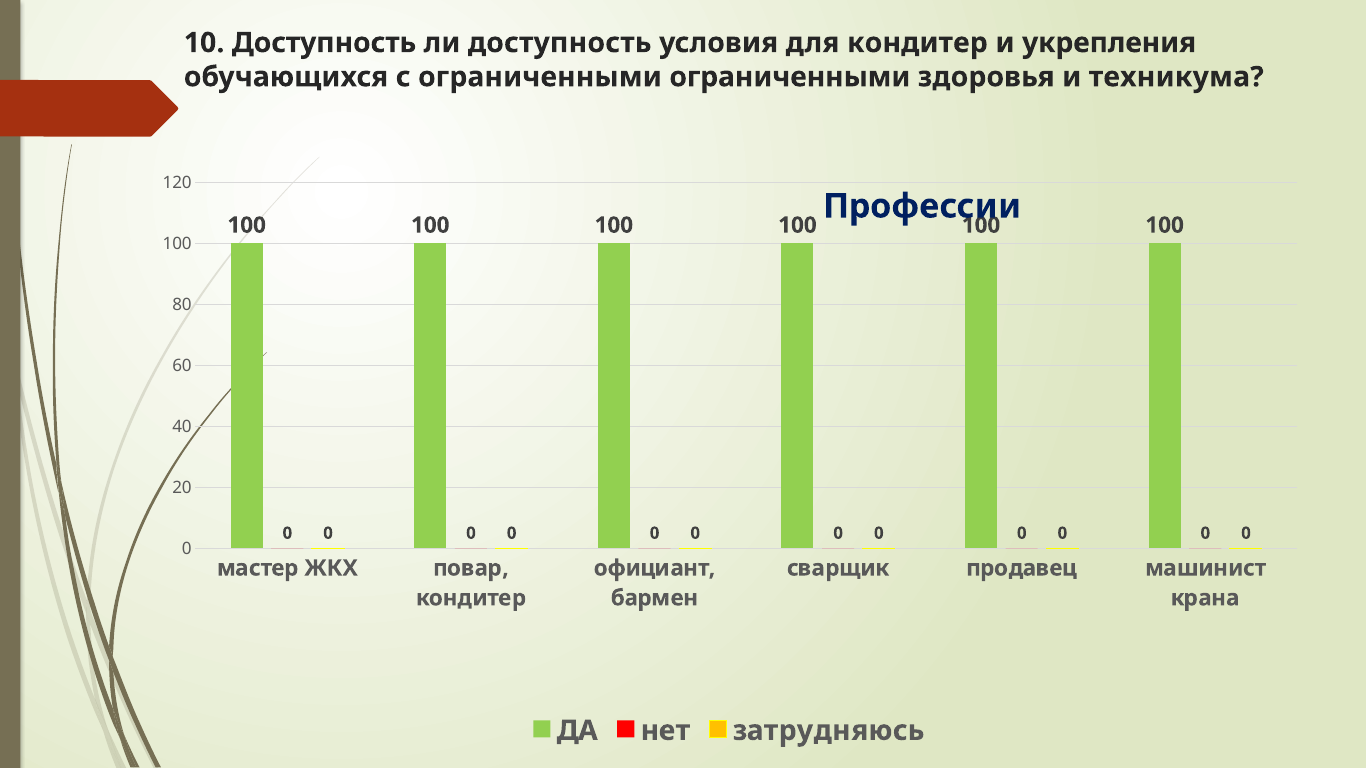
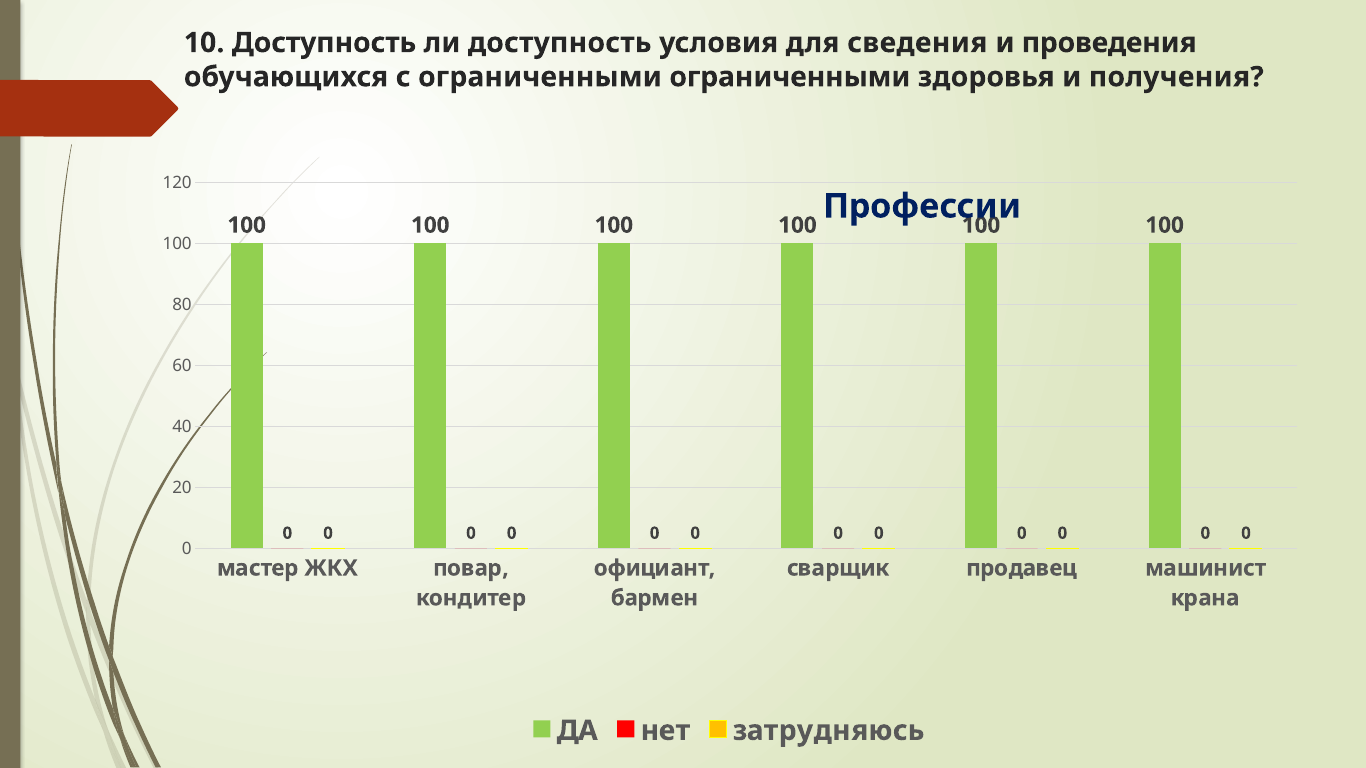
для кондитер: кондитер -> сведения
укрепления: укрепления -> проведения
техникума: техникума -> получения
